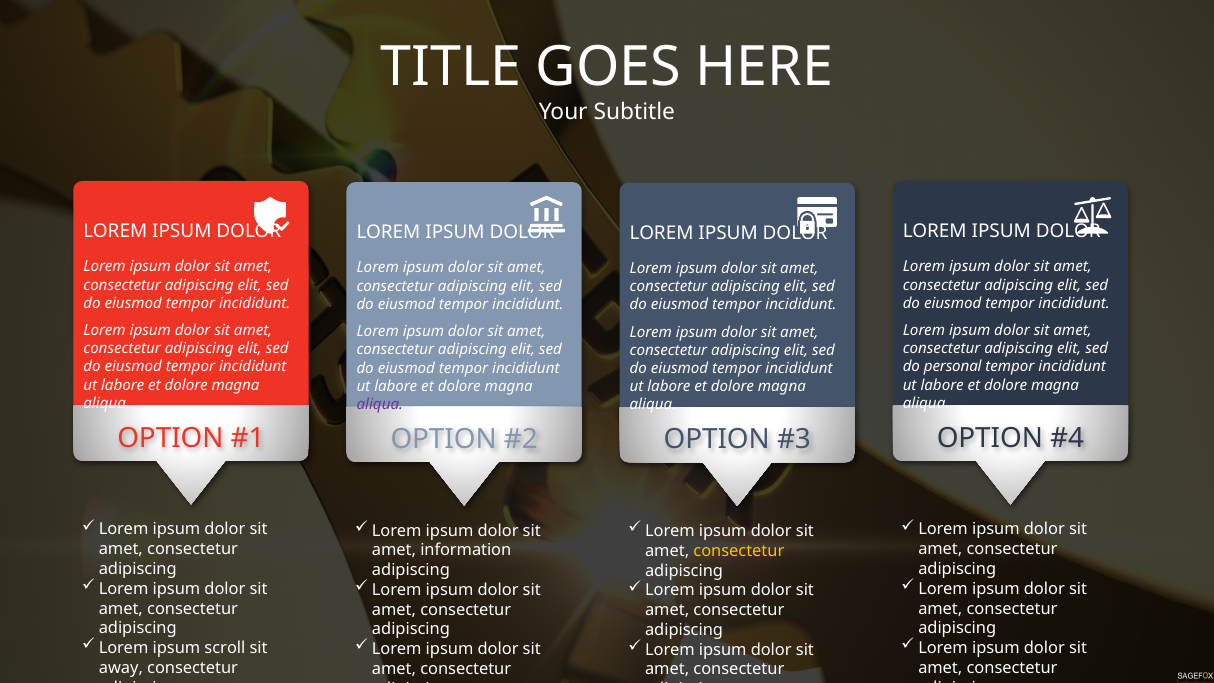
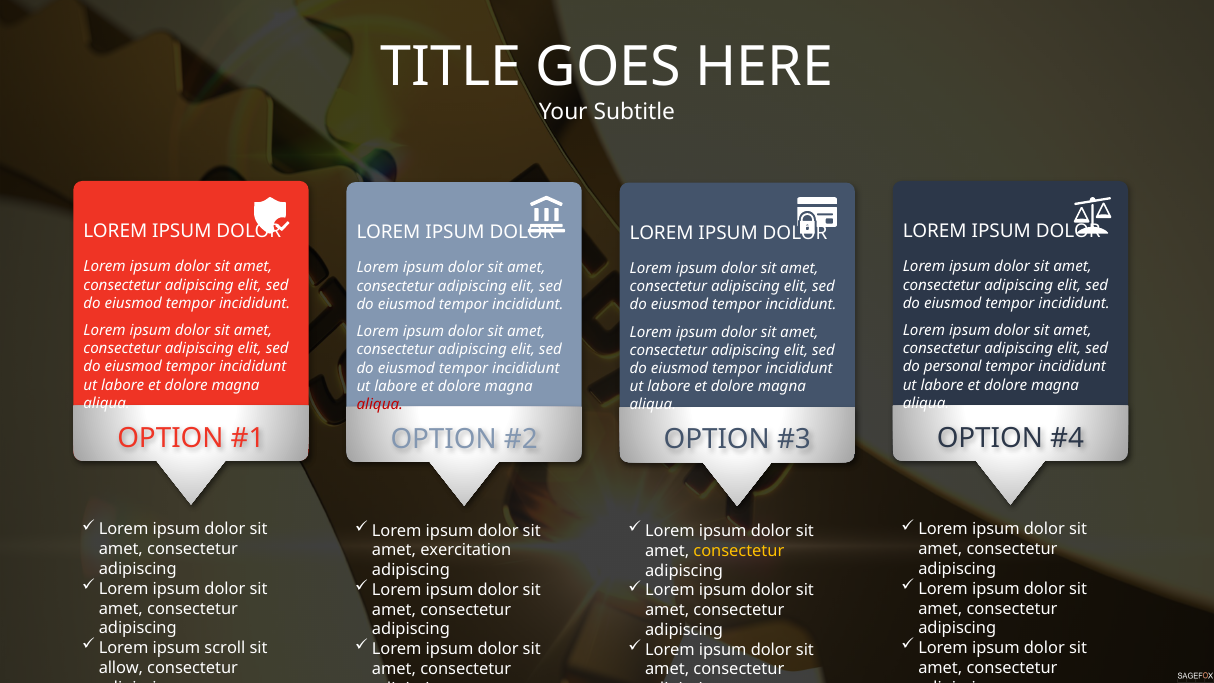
aliqua at (380, 404) colour: purple -> red
information: information -> exercitation
away: away -> allow
